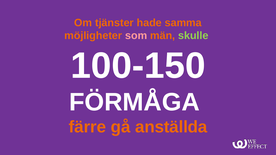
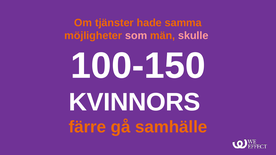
skulle colour: light green -> pink
FÖRMÅGA: FÖRMÅGA -> KVINNORS
anställda: anställda -> samhälle
